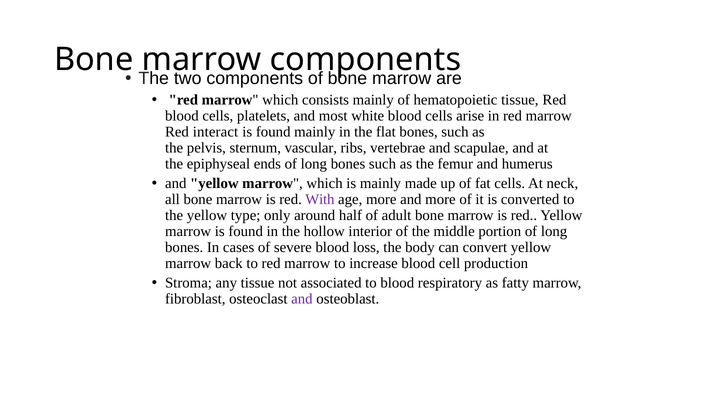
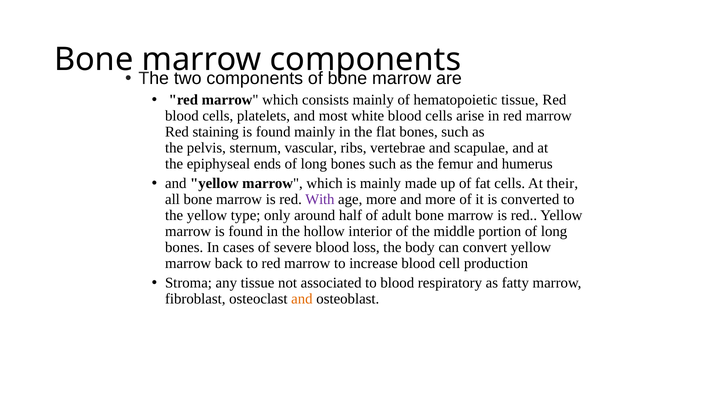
interact: interact -> staining
neck: neck -> their
and at (302, 299) colour: purple -> orange
